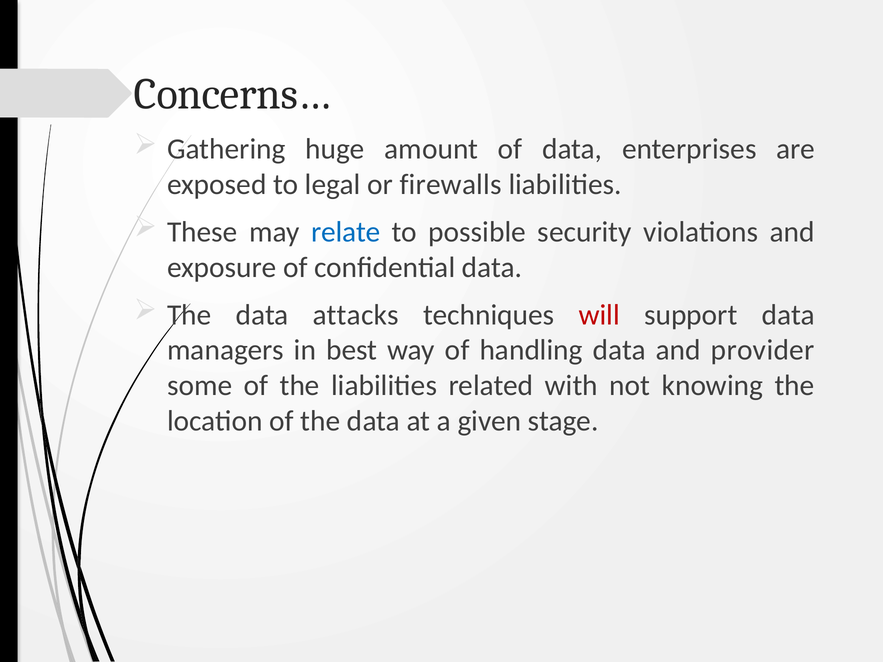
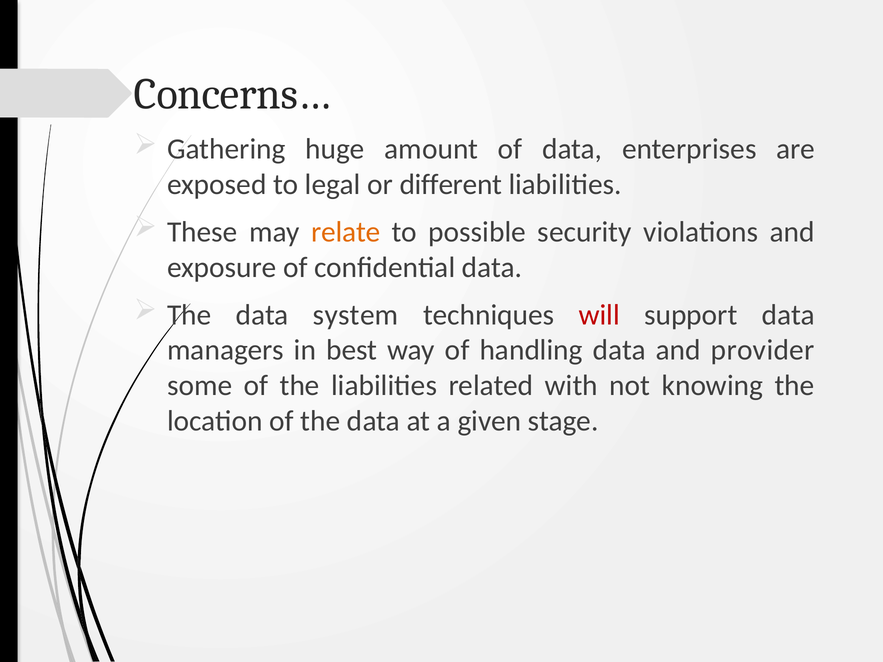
firewalls: firewalls -> different
relate colour: blue -> orange
attacks: attacks -> system
